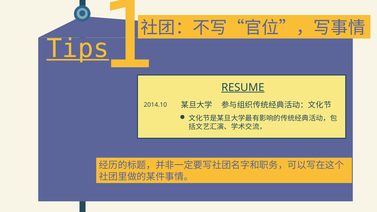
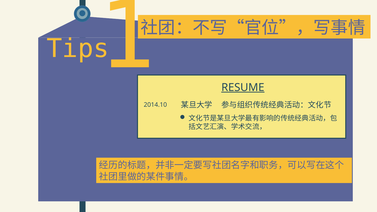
Tips underline: present -> none
